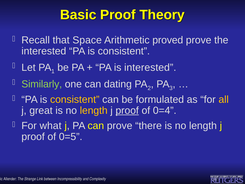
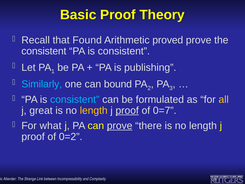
Space: Space -> Found
interested at (44, 51): interested -> consistent
is interested: interested -> publishing
Similarly colour: light green -> light blue
dating: dating -> bound
consistent at (75, 99) colour: yellow -> light blue
0=4: 0=4 -> 0=7
prove at (120, 126) underline: none -> present
0=5: 0=5 -> 0=2
